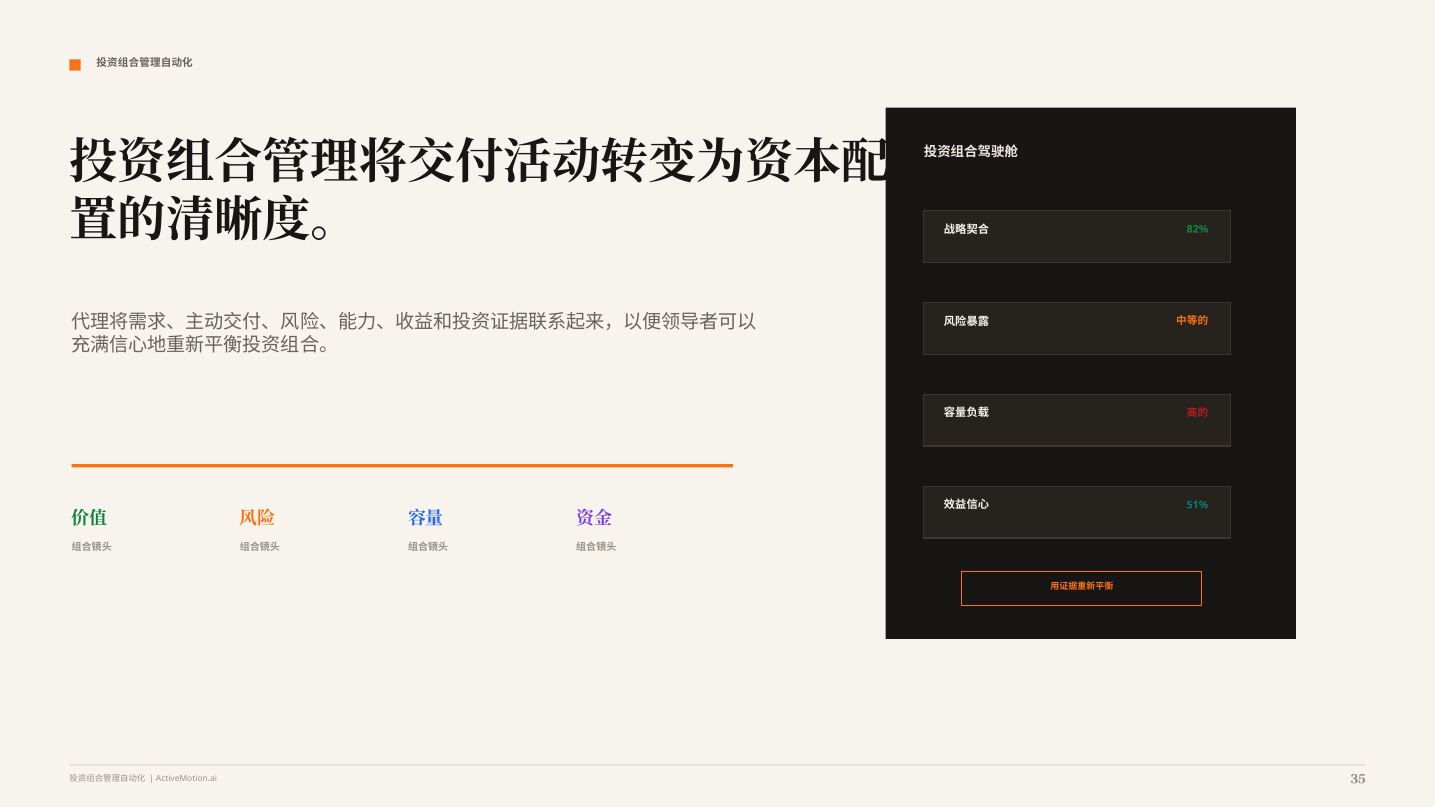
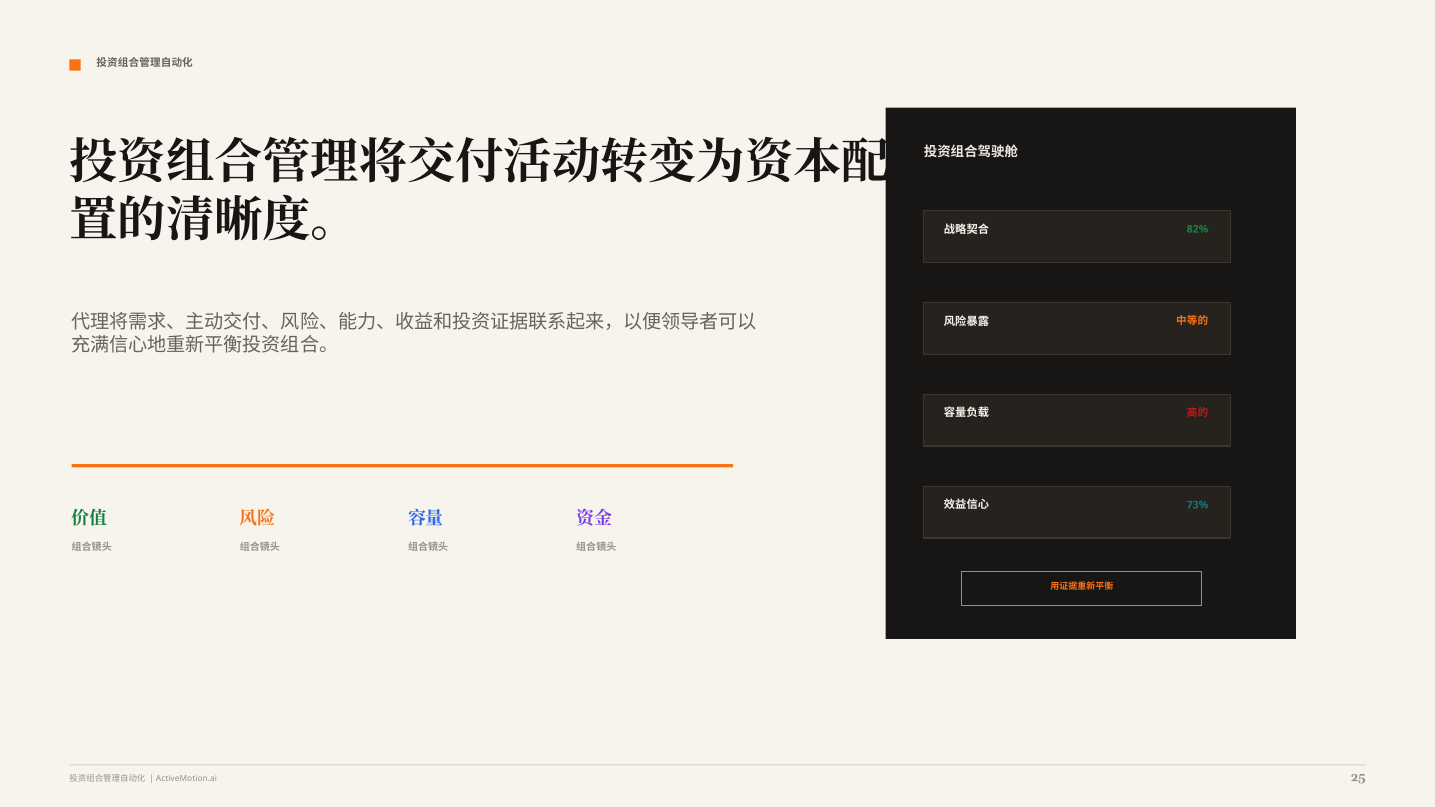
51%: 51% -> 73%
35: 35 -> 25
